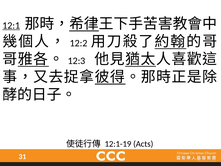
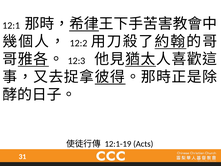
12:1 underline: present -> none
